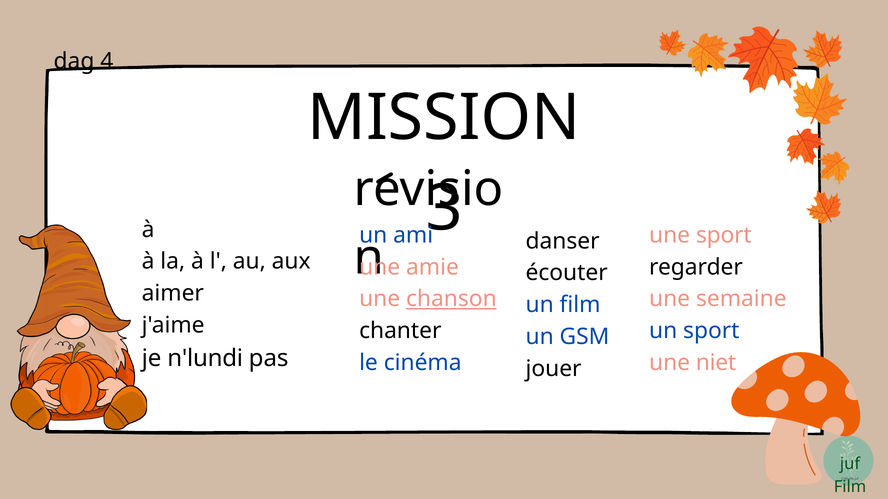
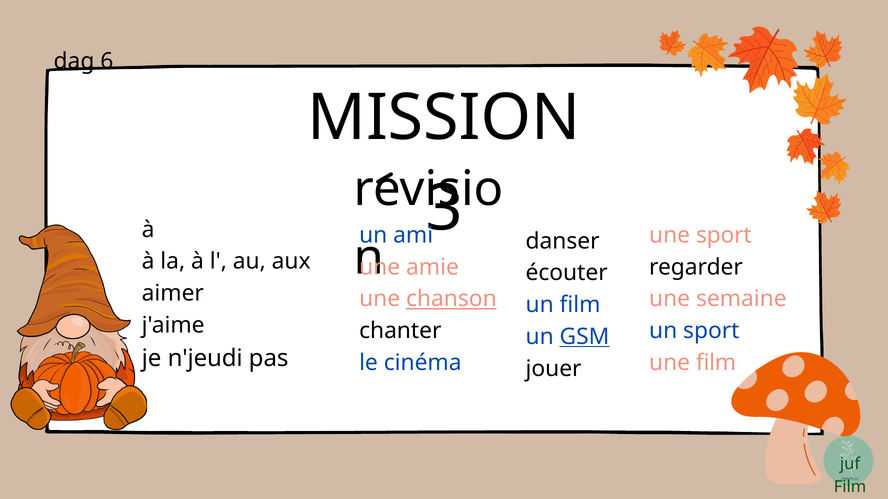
4: 4 -> 6
GSM underline: none -> present
n'lundi: n'lundi -> n'jeudi
une niet: niet -> film
